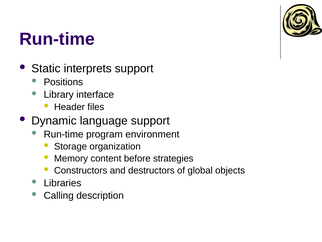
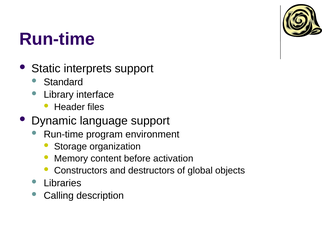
Positions: Positions -> Standard
strategies: strategies -> activation
